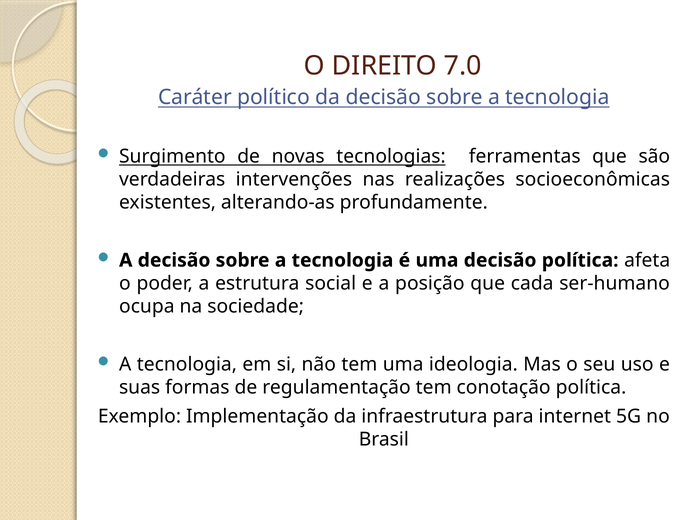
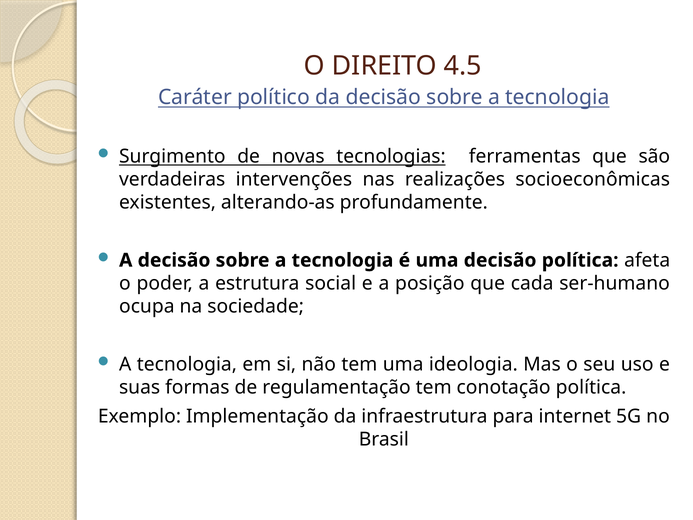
7.0: 7.0 -> 4.5
